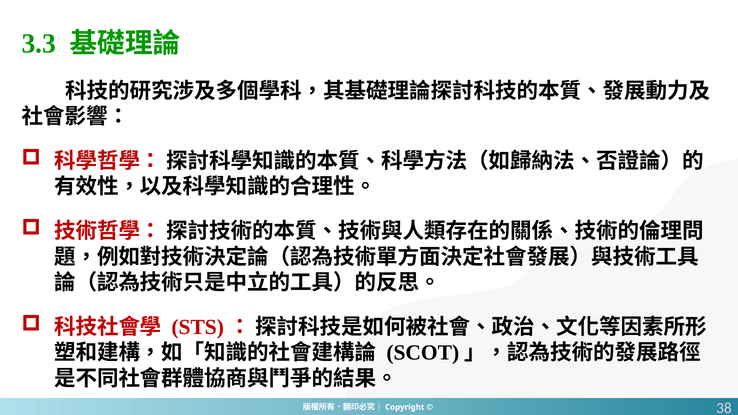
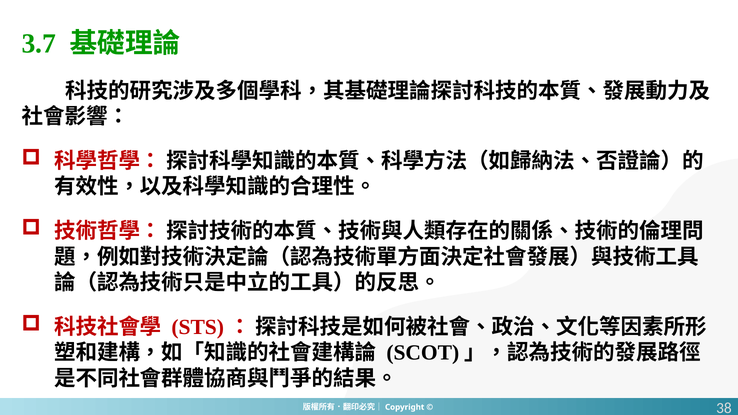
3.3: 3.3 -> 3.7
